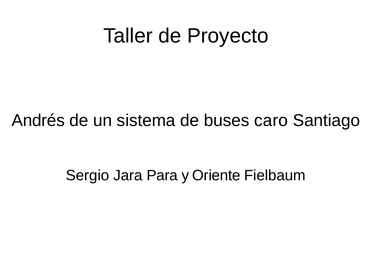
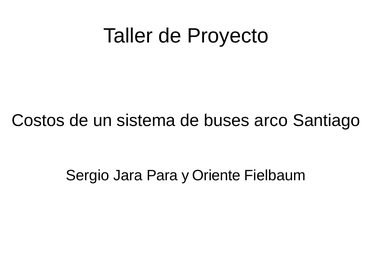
Andrés: Andrés -> Costos
caro: caro -> arco
